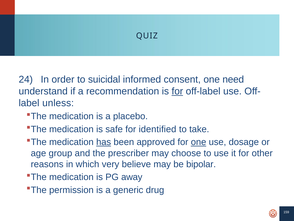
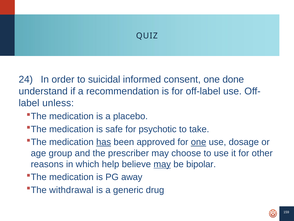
need: need -> done
for at (177, 91) underline: present -> none
identified: identified -> psychotic
very: very -> help
may at (162, 164) underline: none -> present
permission: permission -> withdrawal
